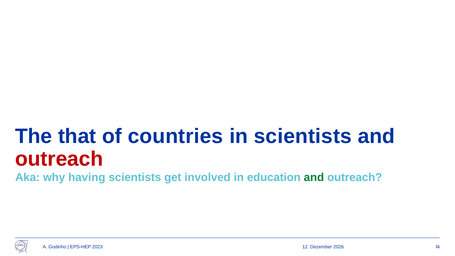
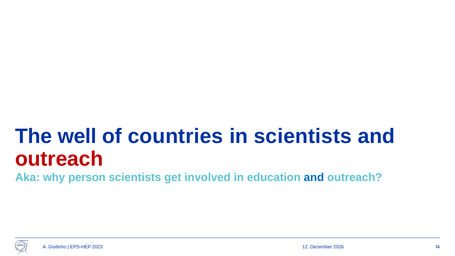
that: that -> well
having: having -> person
and at (314, 177) colour: green -> blue
